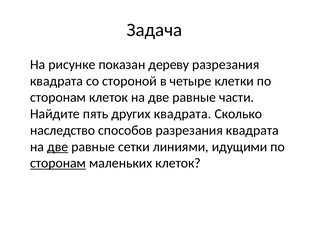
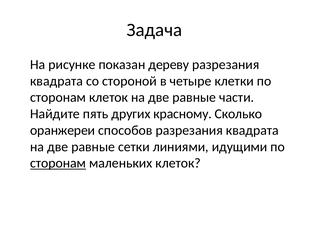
других квадрата: квадрата -> красному
наследство: наследство -> оранжереи
две at (58, 147) underline: present -> none
